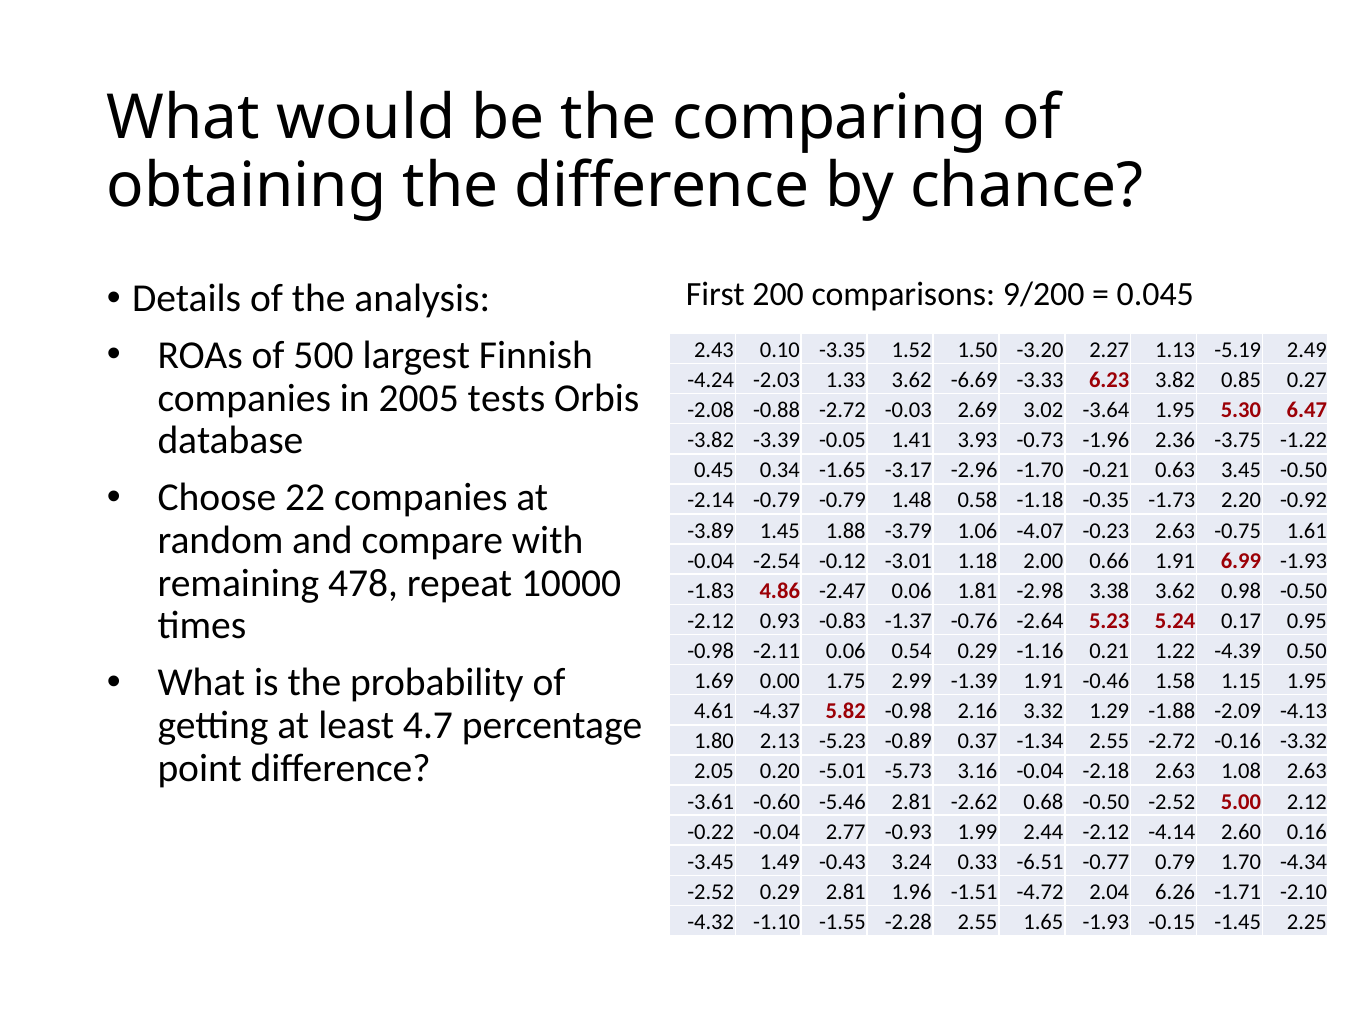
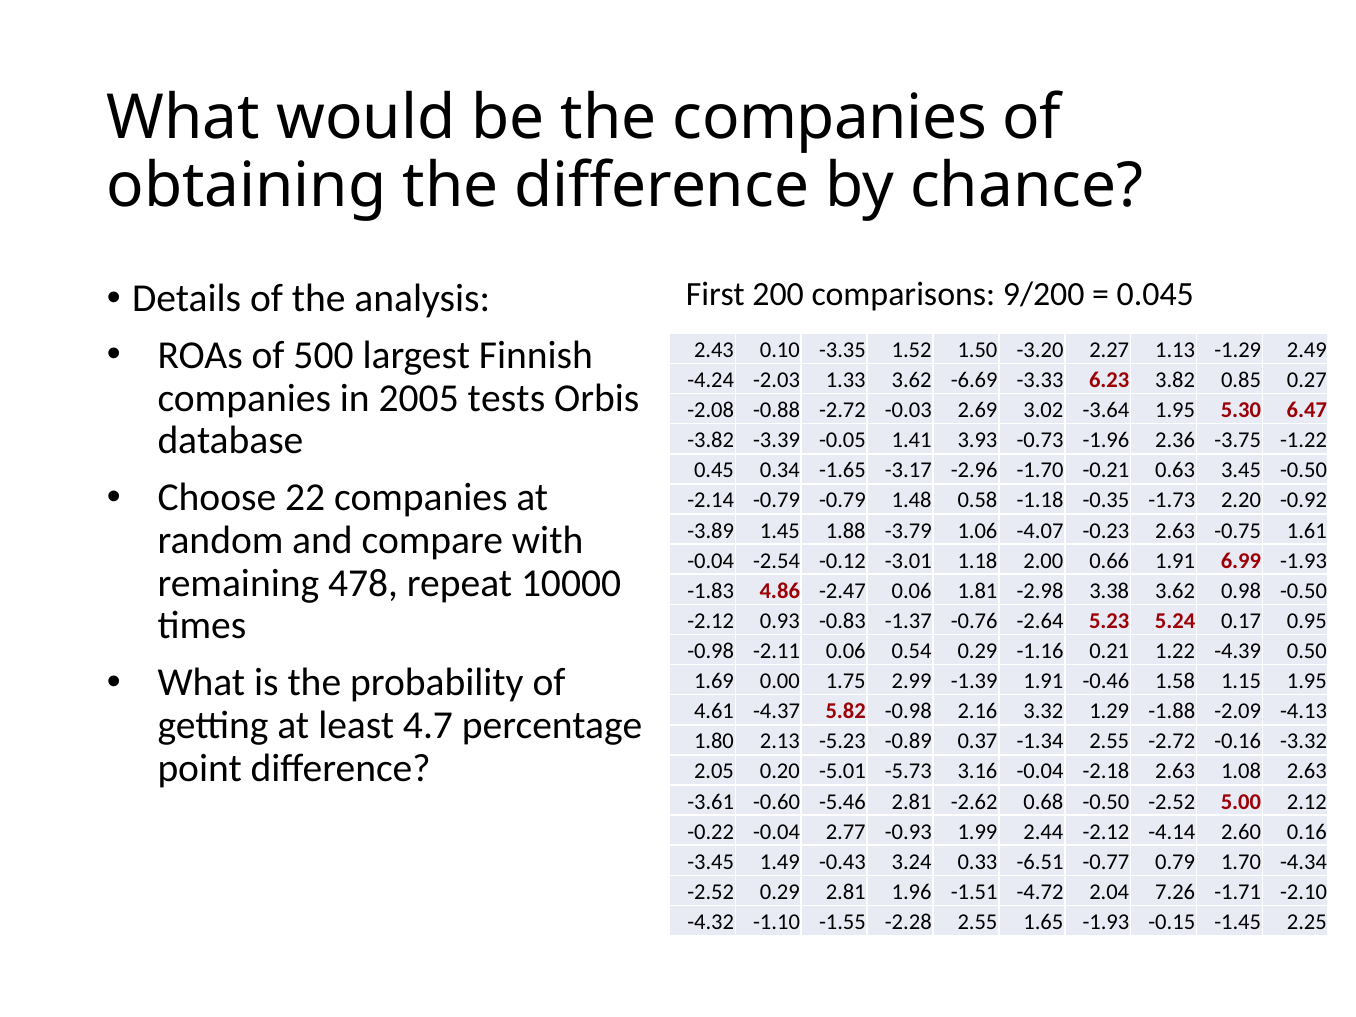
the comparing: comparing -> companies
-5.19: -5.19 -> -1.29
6.26: 6.26 -> 7.26
